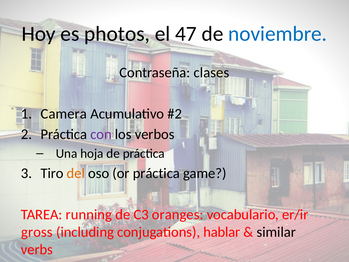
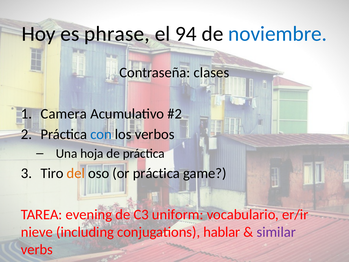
photos: photos -> phrase
47: 47 -> 94
con colour: purple -> blue
running: running -> evening
oranges: oranges -> uniform
gross: gross -> nieve
similar colour: black -> purple
